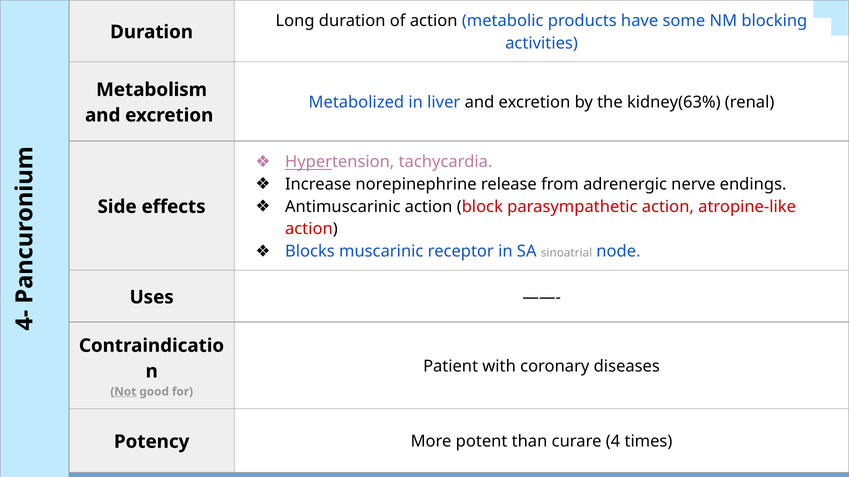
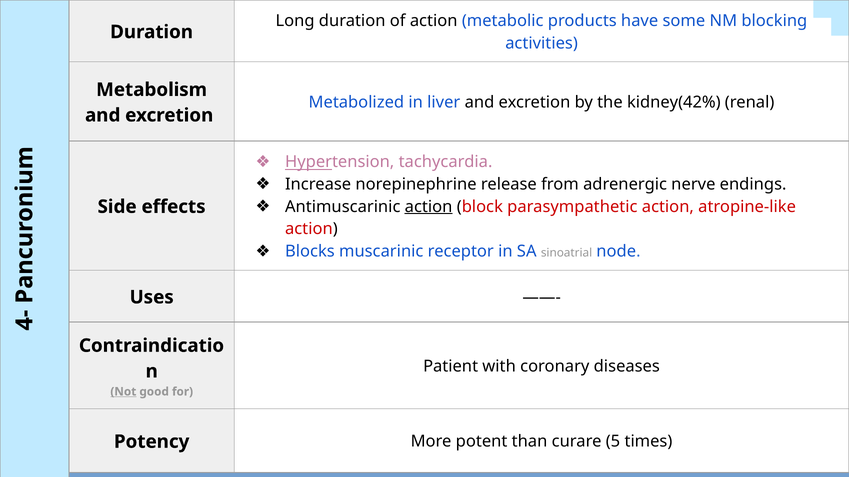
kidney(63%: kidney(63% -> kidney(42%
action at (429, 207) underline: none -> present
curare 4: 4 -> 5
